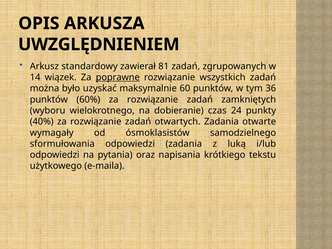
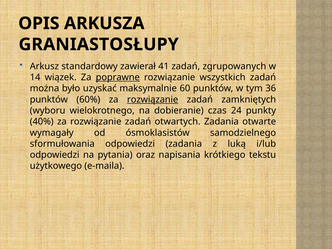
UWZGLĘDNIENIEM: UWZGLĘDNIENIEM -> GRANIASTOSŁUPY
81: 81 -> 41
rozwiązanie at (153, 99) underline: none -> present
